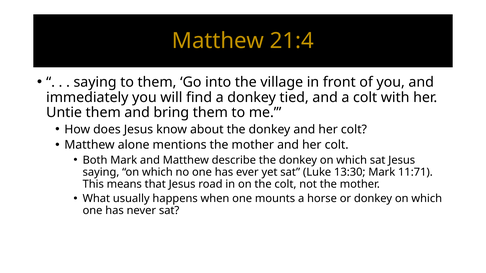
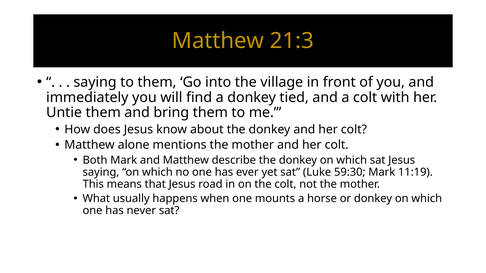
21:4: 21:4 -> 21:3
13:30: 13:30 -> 59:30
11:71: 11:71 -> 11:19
